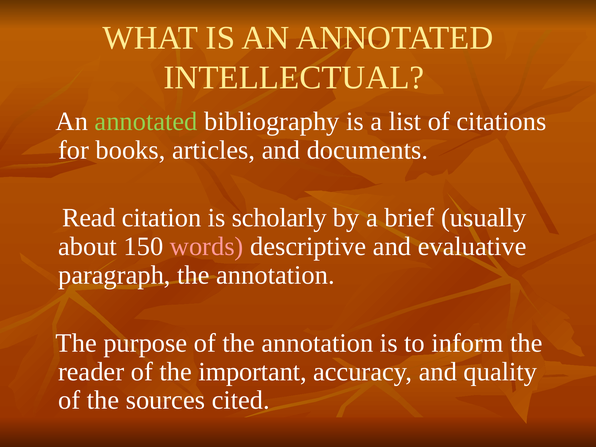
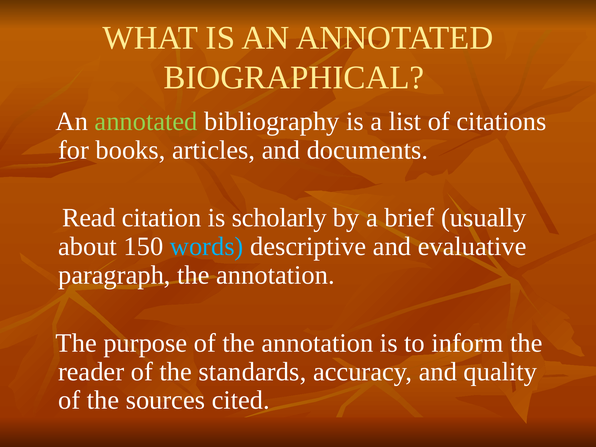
INTELLECTUAL: INTELLECTUAL -> BIOGRAPHICAL
words colour: pink -> light blue
important: important -> standards
